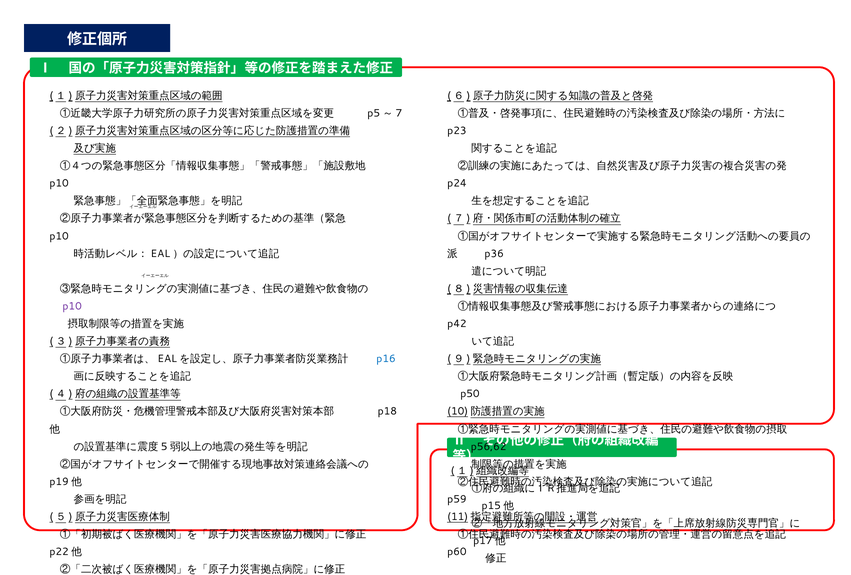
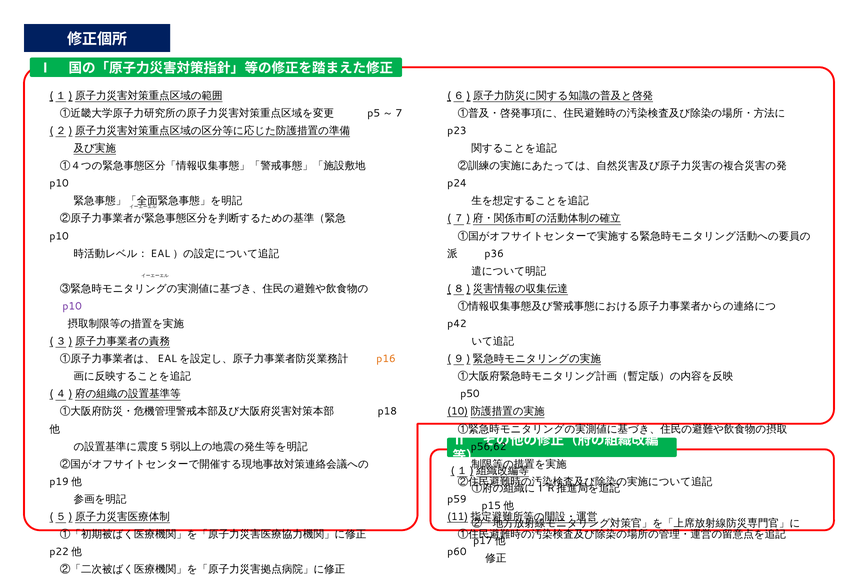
p16 colour: blue -> orange
